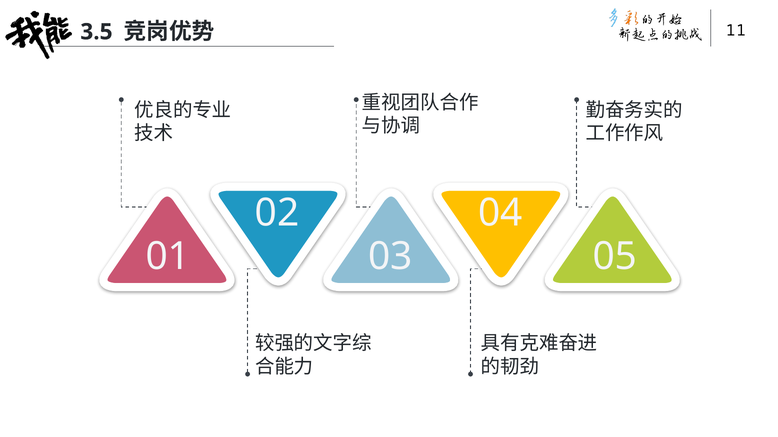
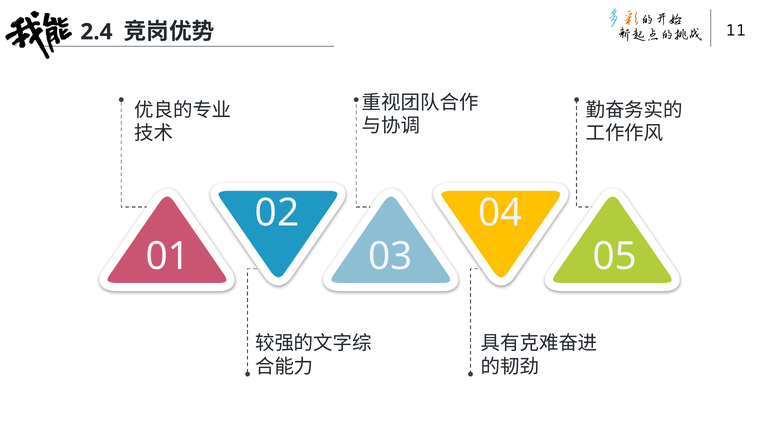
3.5: 3.5 -> 2.4
